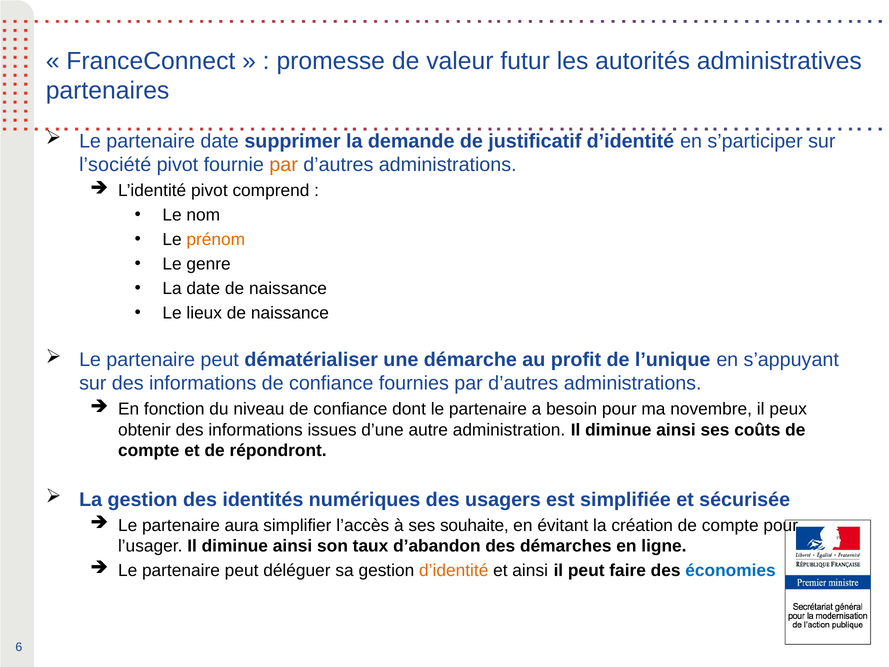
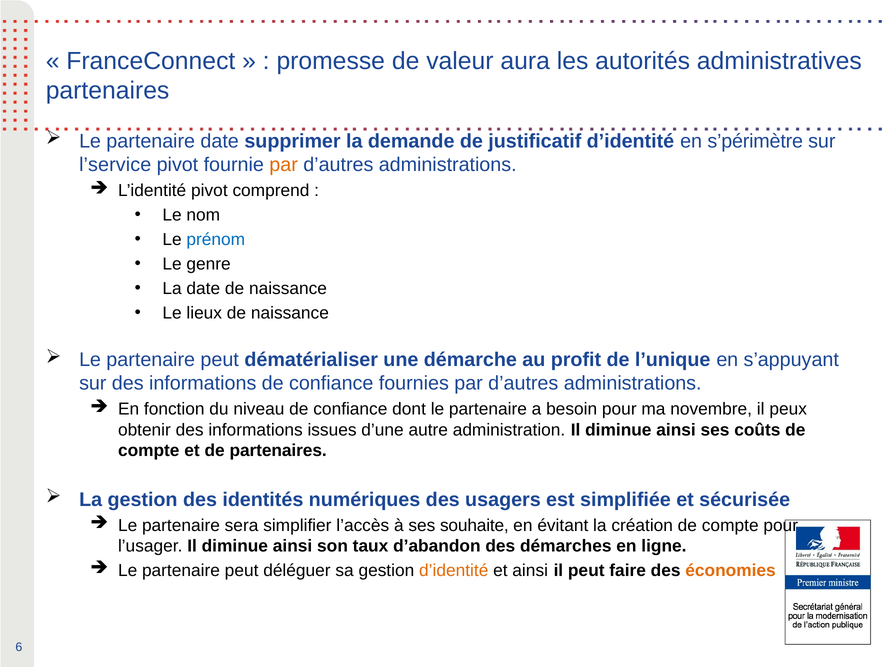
futur: futur -> aura
s’participer: s’participer -> s’périmètre
l’société: l’société -> l’service
prénom colour: orange -> blue
de répondront: répondront -> partenaires
aura: aura -> sera
économies colour: blue -> orange
